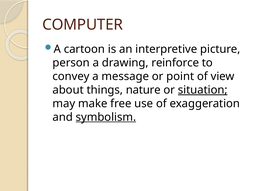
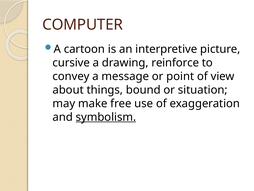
person: person -> cursive
nature: nature -> bound
situation underline: present -> none
